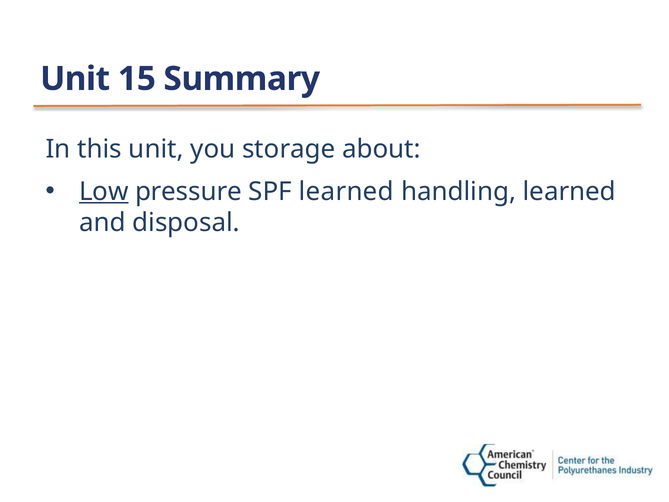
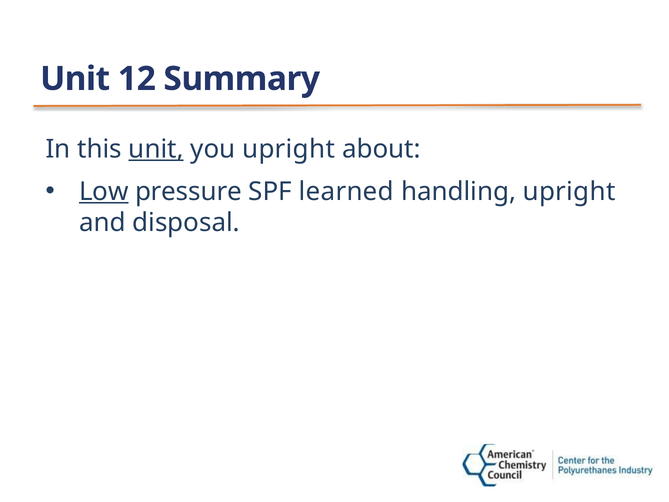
15: 15 -> 12
unit at (156, 149) underline: none -> present
you storage: storage -> upright
handling learned: learned -> upright
